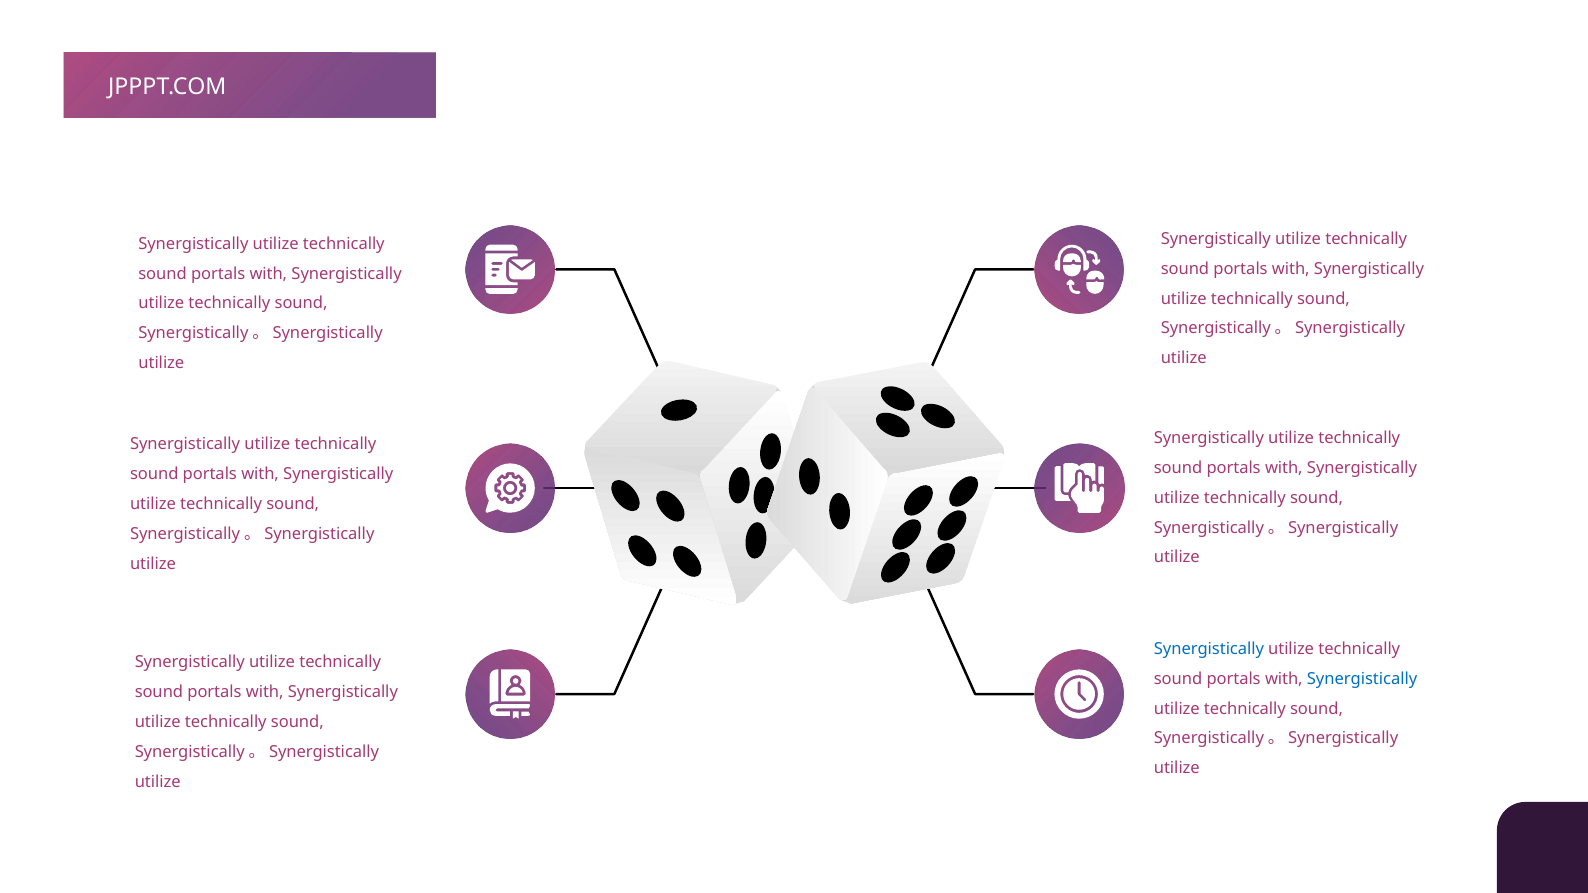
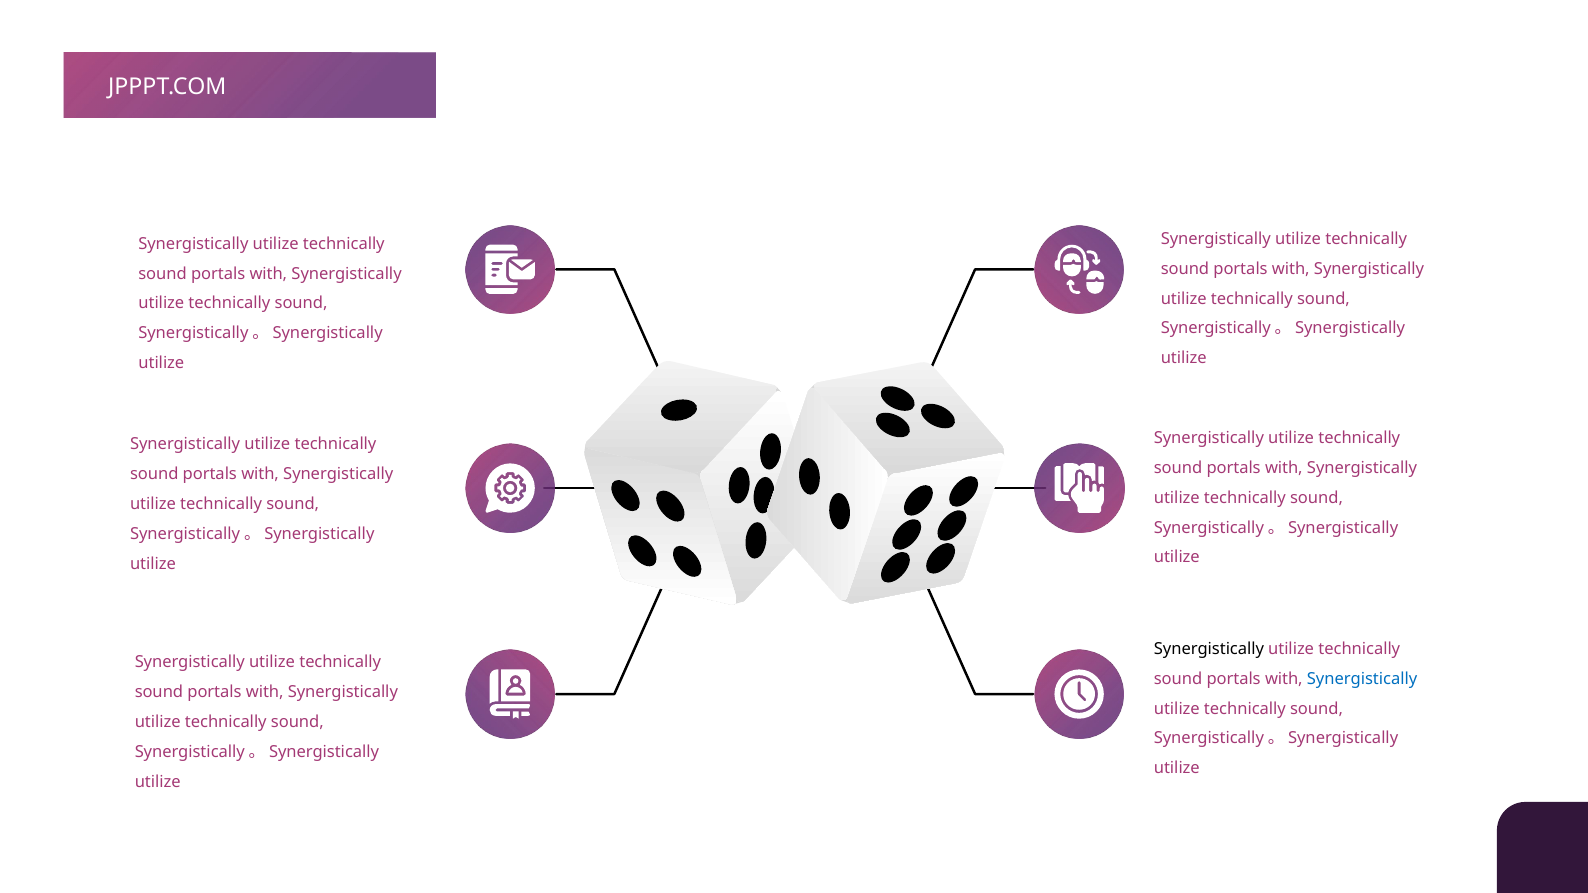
Synergistically at (1209, 649) colour: blue -> black
